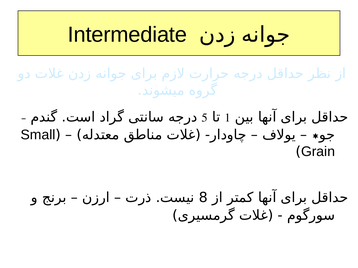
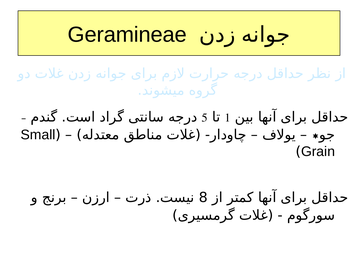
Intermediate: Intermediate -> Geramineae
